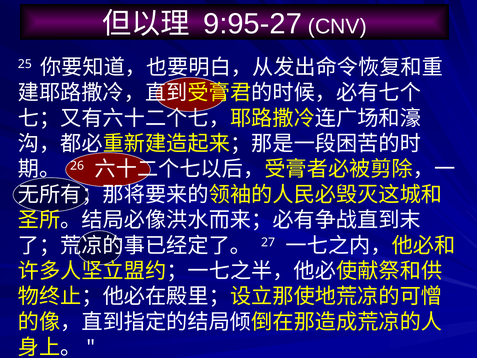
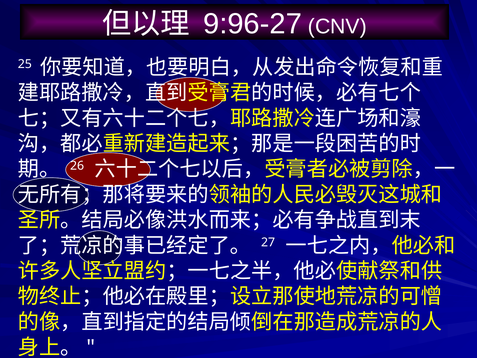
9:95-27: 9:95-27 -> 9:96-27
